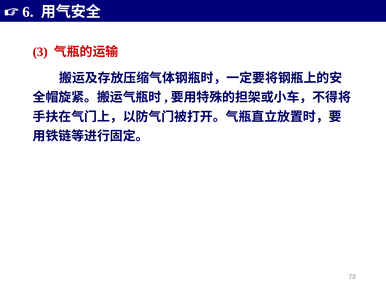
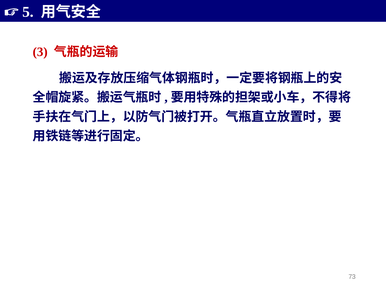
6: 6 -> 5
